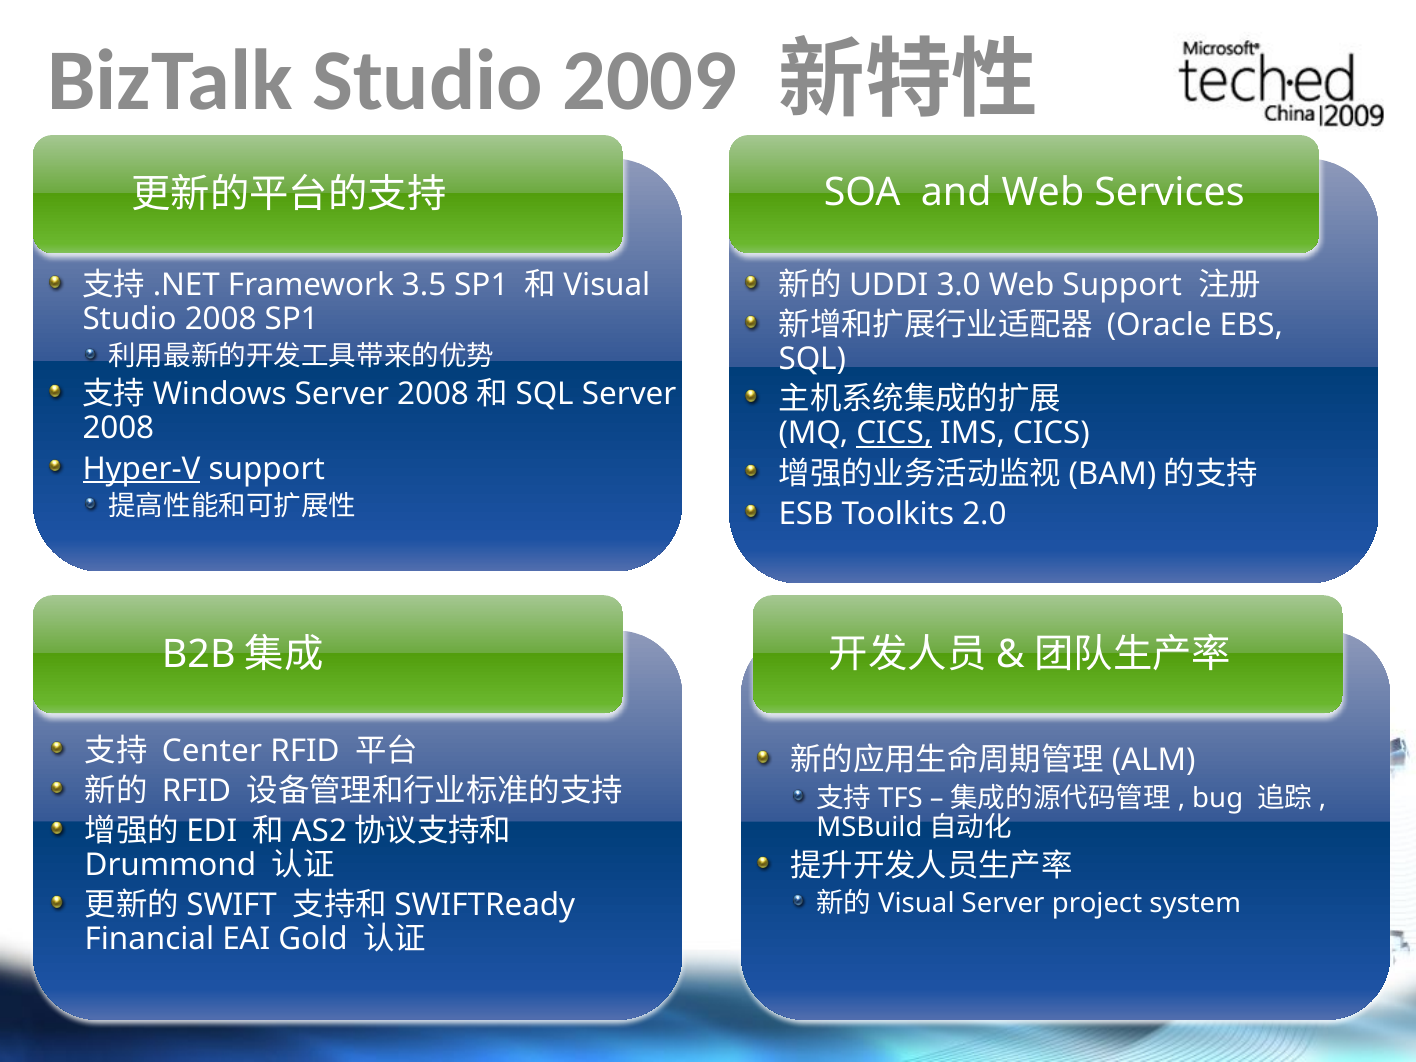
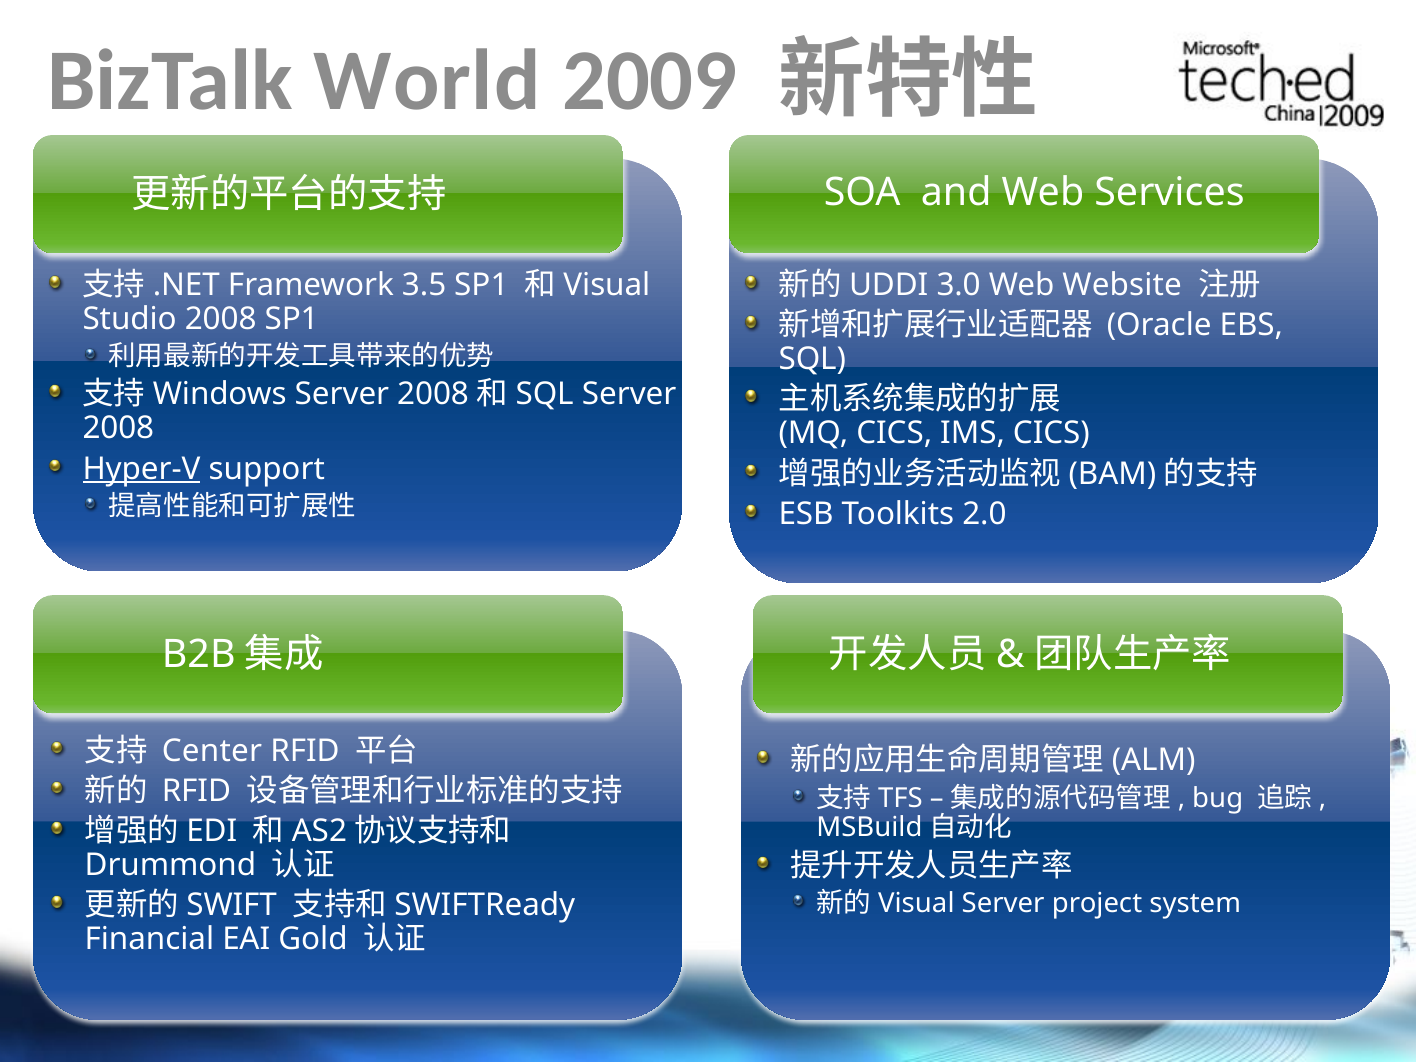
BizTalk Studio: Studio -> World
Web Support: Support -> Website
CICS at (894, 433) underline: present -> none
